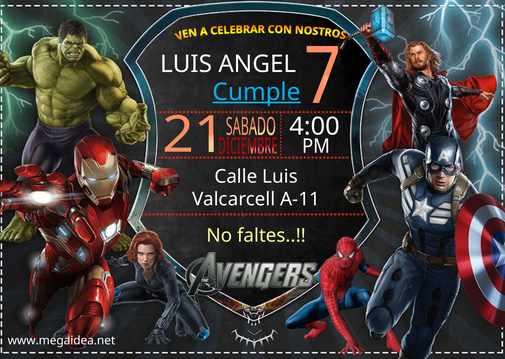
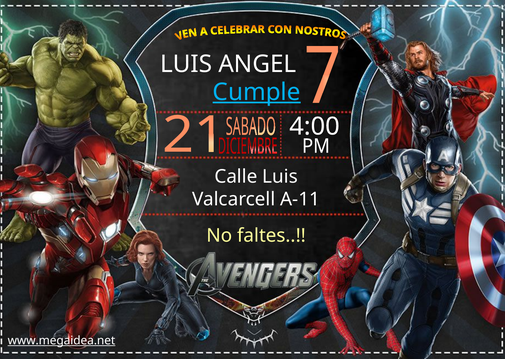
www.megaidea.net underline: none -> present
